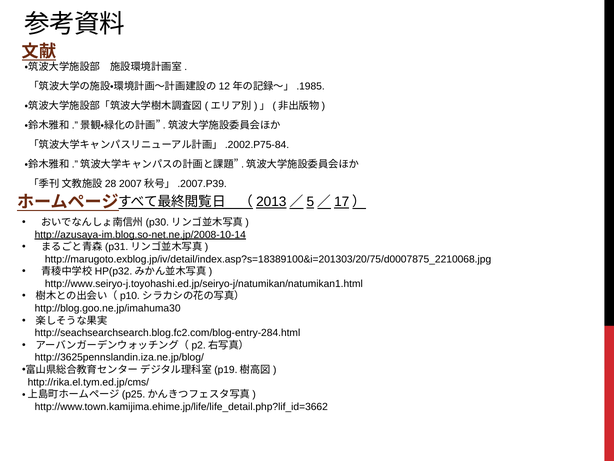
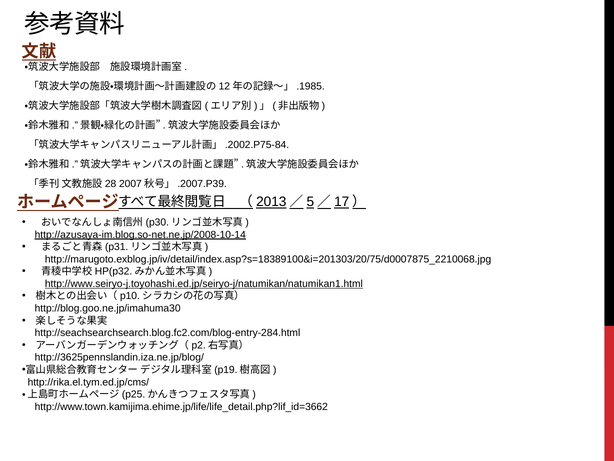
http://www.seiryo-j.toyohashi.ed.jp/seiryo-j/natumikan/natumikan1.html underline: none -> present
